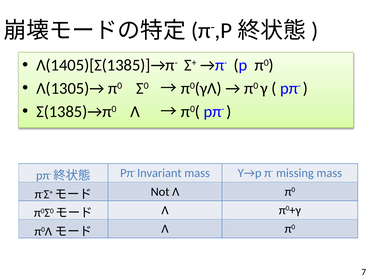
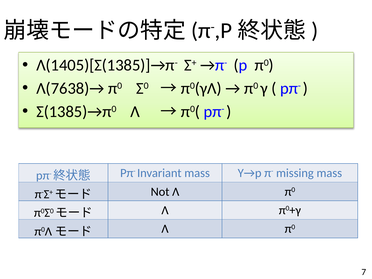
Λ(1305)→: Λ(1305)→ -> Λ(7638)→
